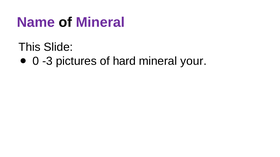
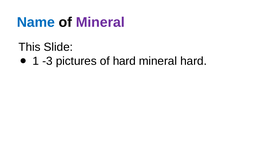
Name colour: purple -> blue
0: 0 -> 1
mineral your: your -> hard
